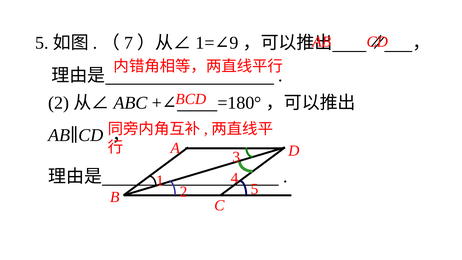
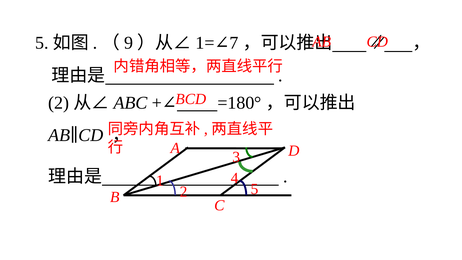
7: 7 -> 9
9: 9 -> 7
